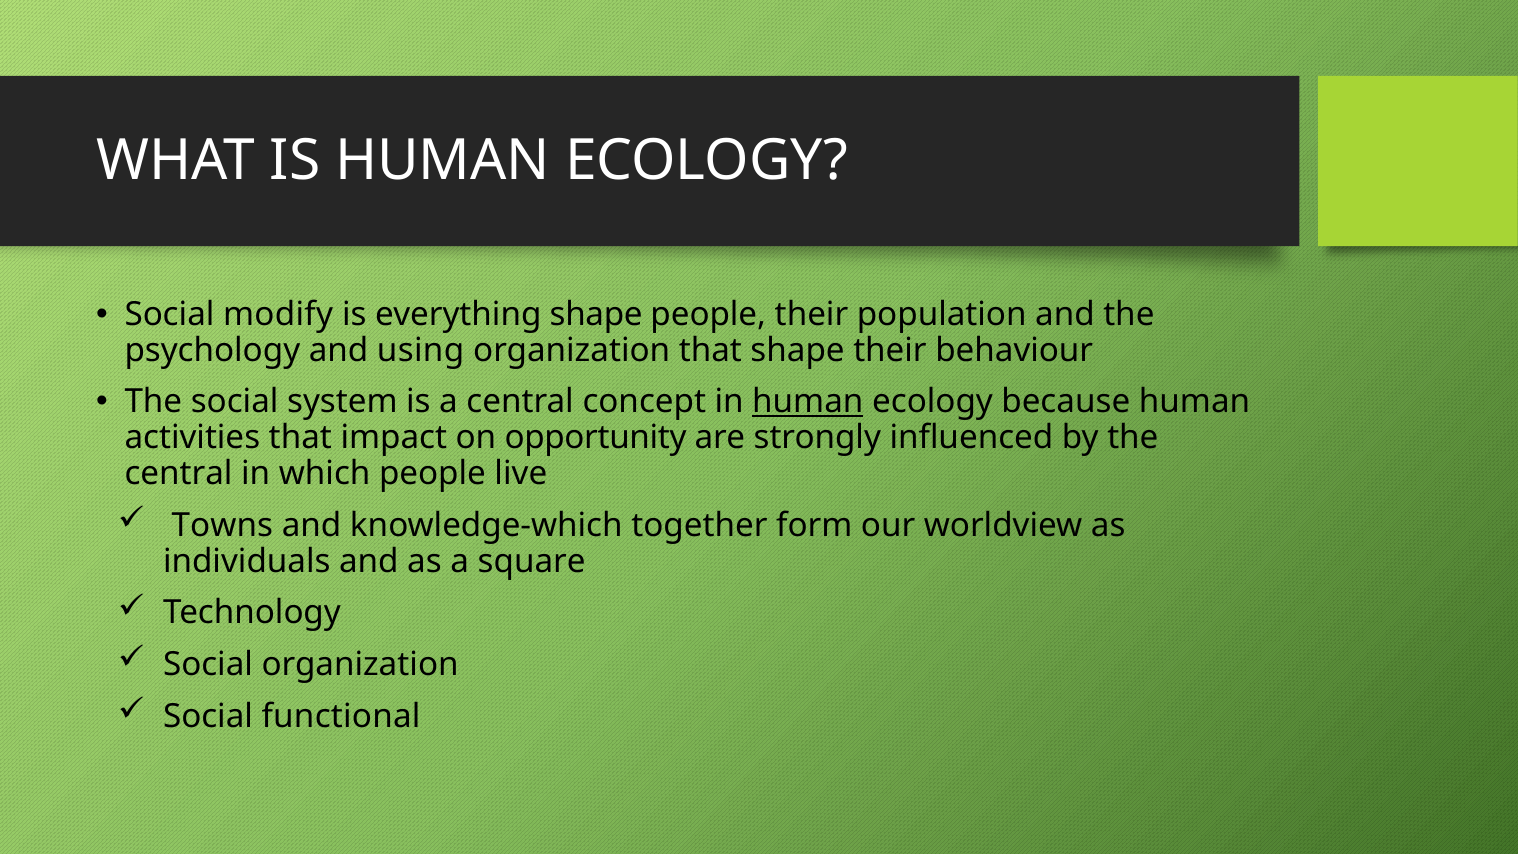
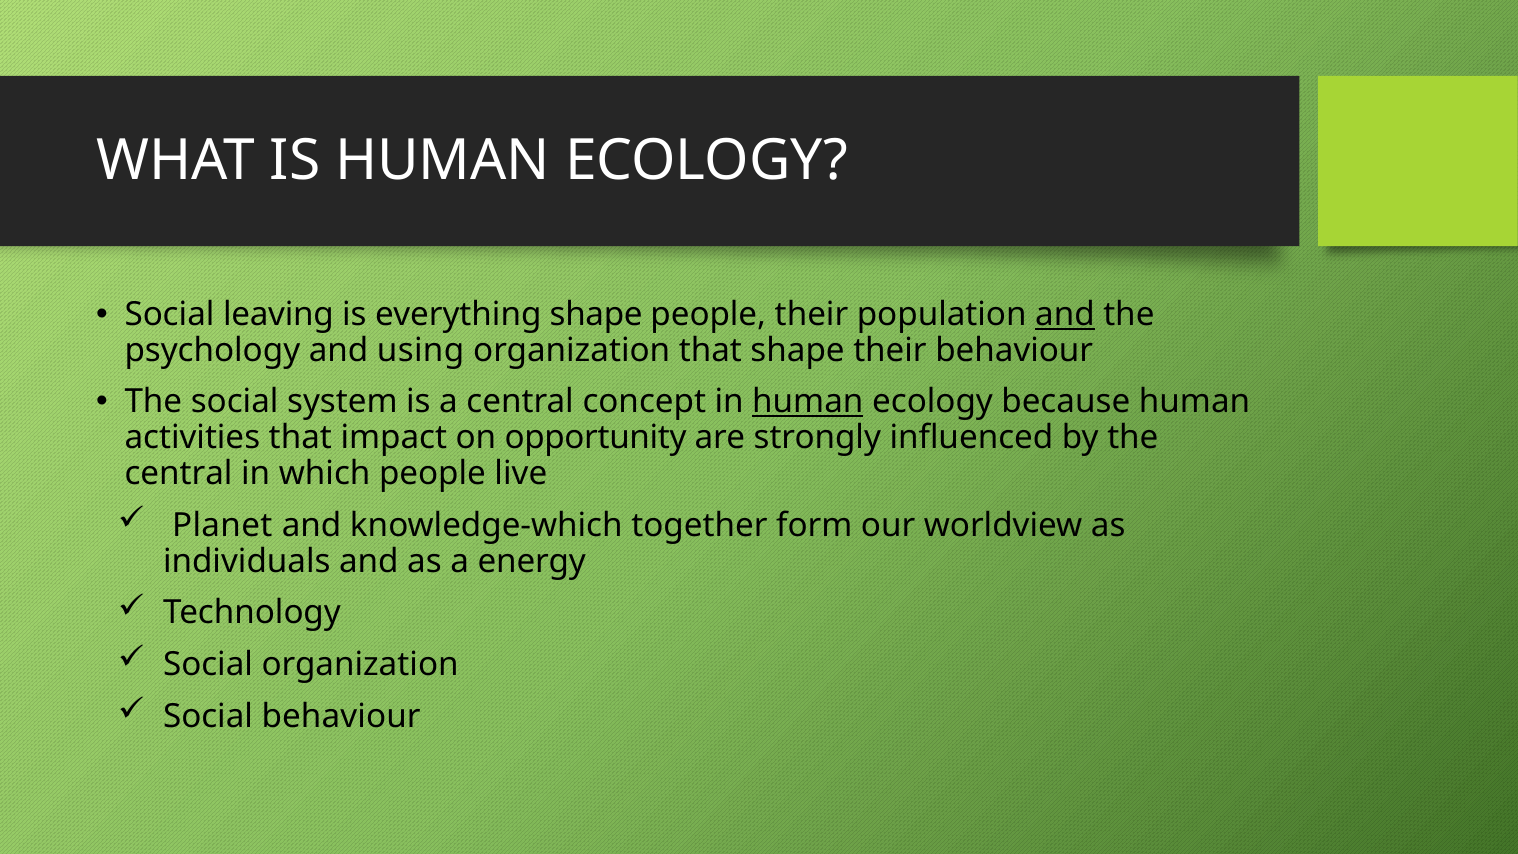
modify: modify -> leaving
and at (1065, 314) underline: none -> present
Towns: Towns -> Planet
square: square -> energy
Social functional: functional -> behaviour
